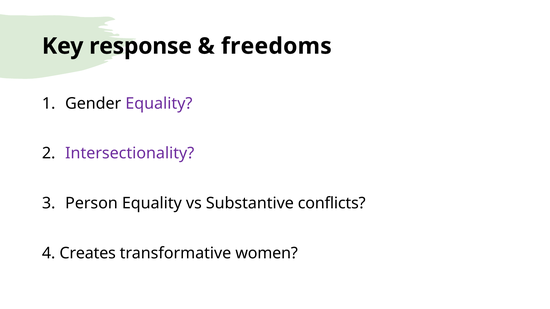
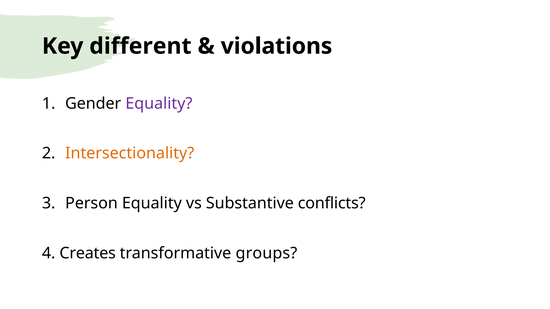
response: response -> different
freedoms: freedoms -> violations
Intersectionality colour: purple -> orange
women: women -> groups
